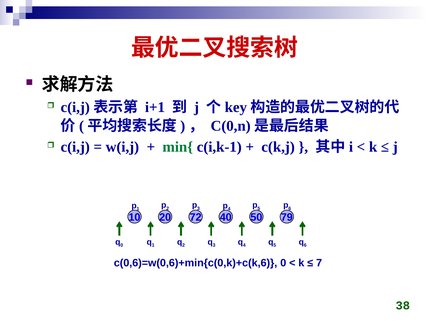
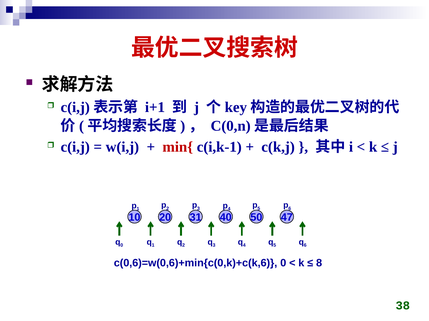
min{ colour: green -> red
72: 72 -> 31
79: 79 -> 47
7: 7 -> 8
